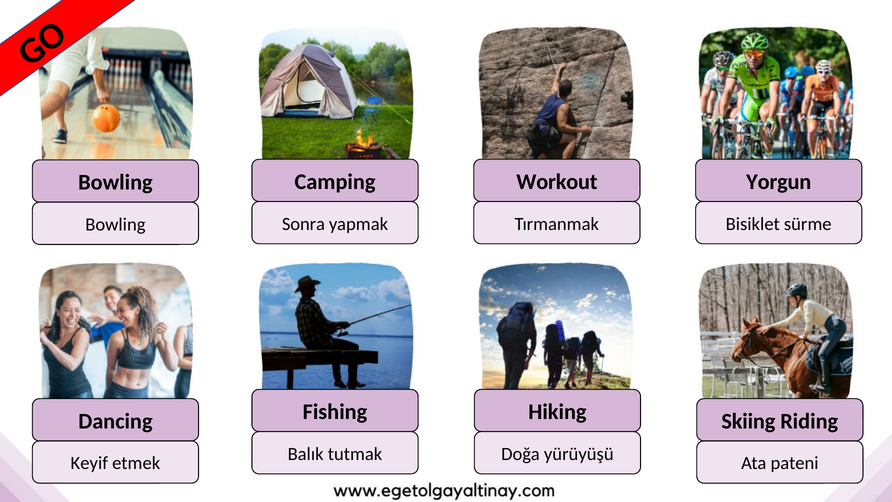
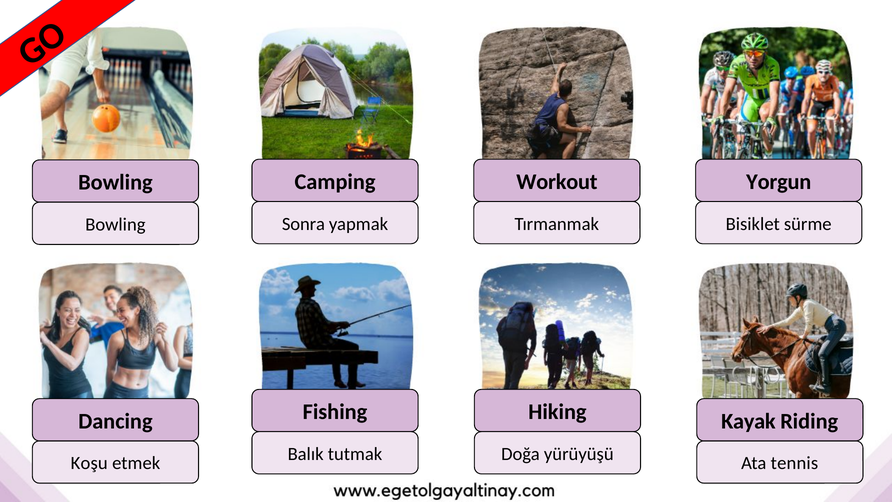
Skiing: Skiing -> Kayak
Keyif: Keyif -> Koşu
pateni: pateni -> tennis
